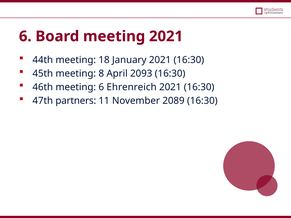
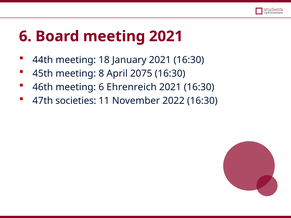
2093: 2093 -> 2075
partners: partners -> societies
2089: 2089 -> 2022
